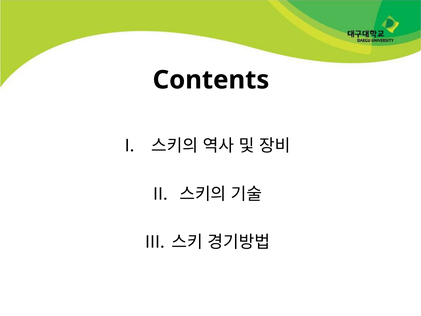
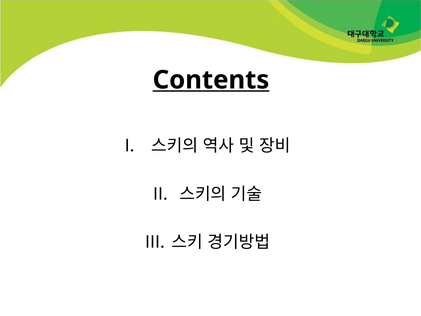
Contents underline: none -> present
